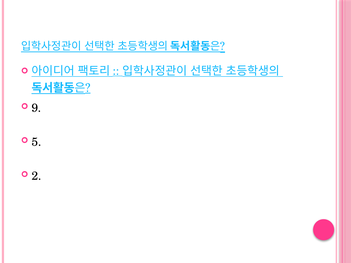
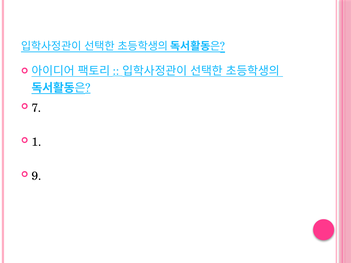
9: 9 -> 7
5: 5 -> 1
2: 2 -> 9
